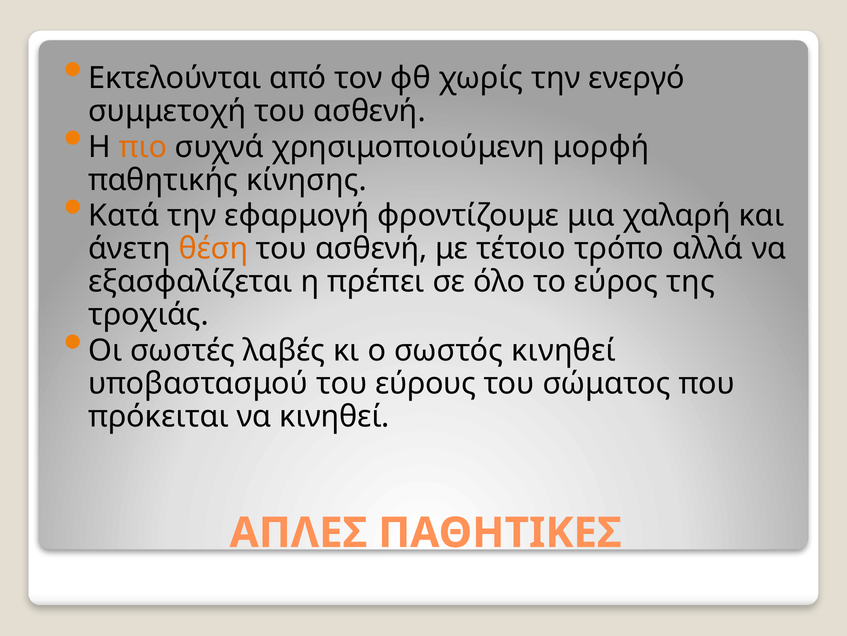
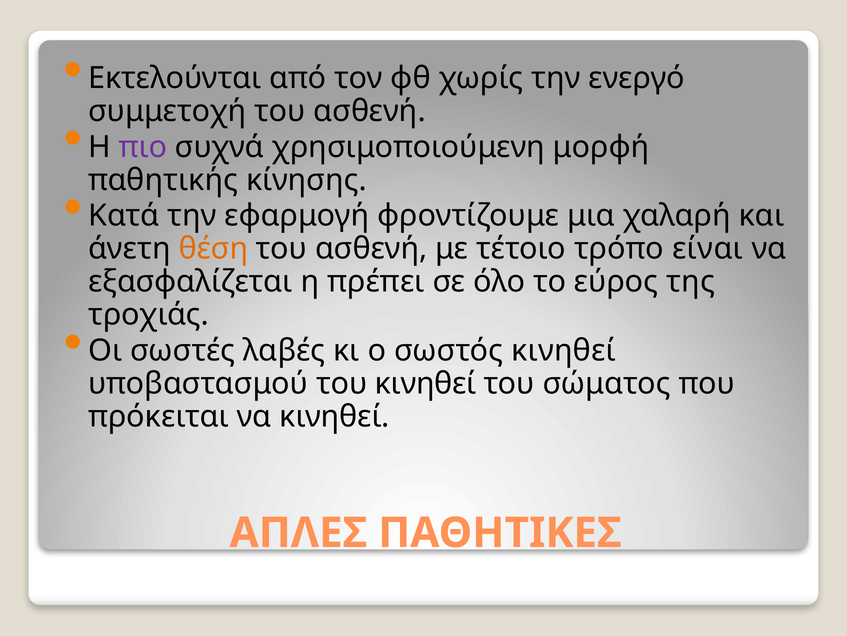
πιο colour: orange -> purple
αλλά: αλλά -> είναι
του εύρους: εύρους -> κινηθεί
